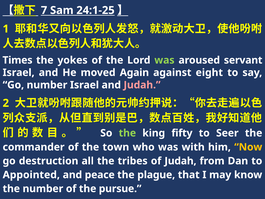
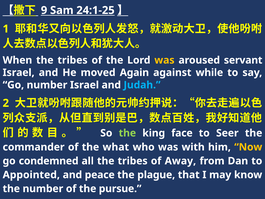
7: 7 -> 9
Times: Times -> When
yokes at (73, 60): yokes -> tribes
was at (164, 60) colour: light green -> yellow
eight: eight -> while
Judah at (142, 85) colour: pink -> light blue
fifty: fifty -> face
town: town -> what
destruction: destruction -> condemned
of Judah: Judah -> Away
